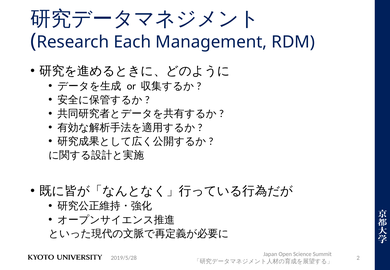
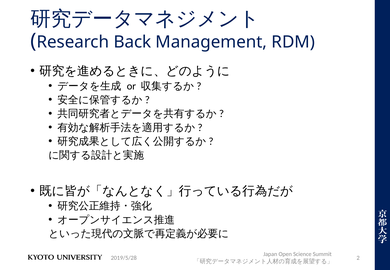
Each: Each -> Back
